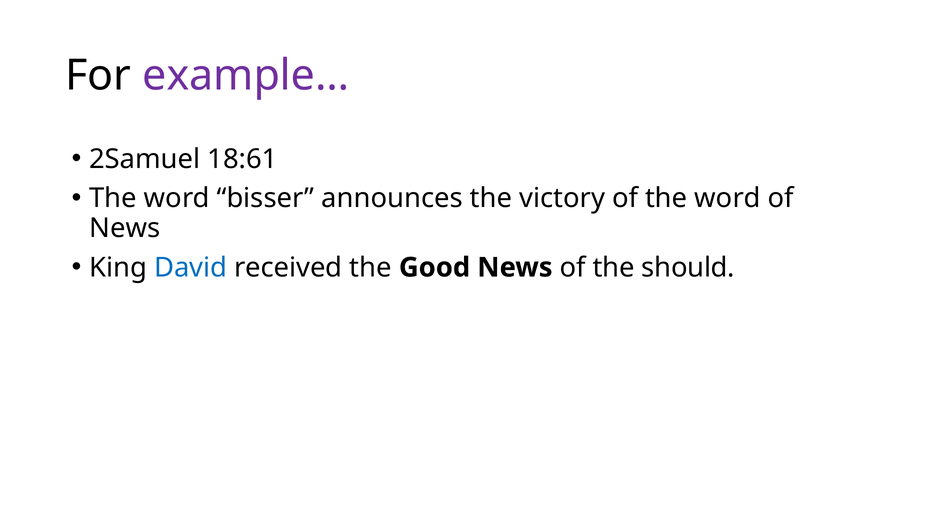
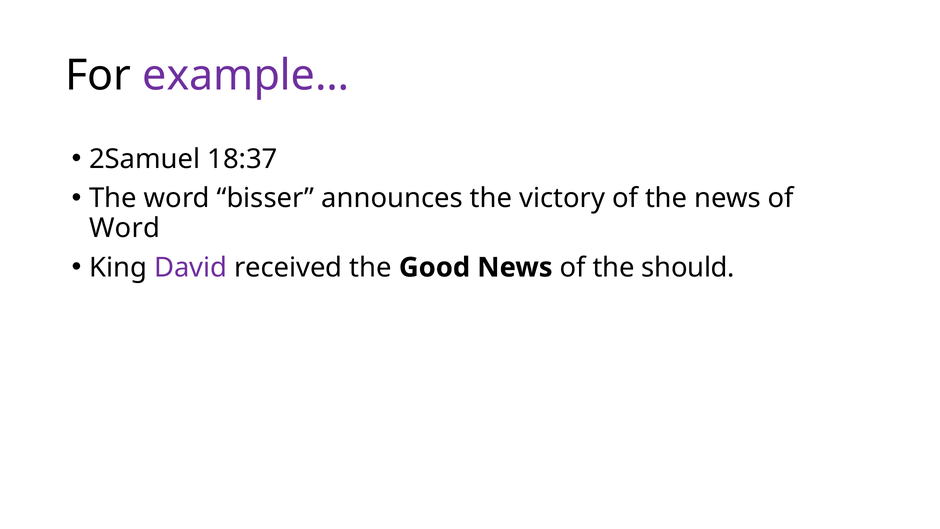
18:61: 18:61 -> 18:37
of the word: word -> news
News at (125, 228): News -> Word
David colour: blue -> purple
